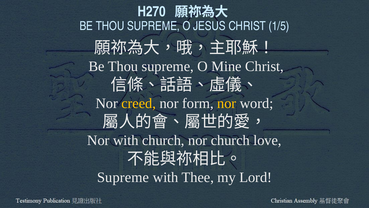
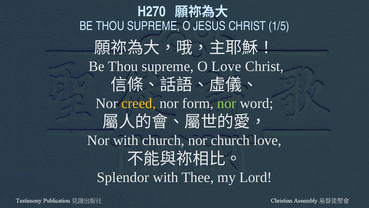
O Mine: Mine -> Love
nor at (227, 103) colour: yellow -> light green
Supreme at (123, 177): Supreme -> Splendor
